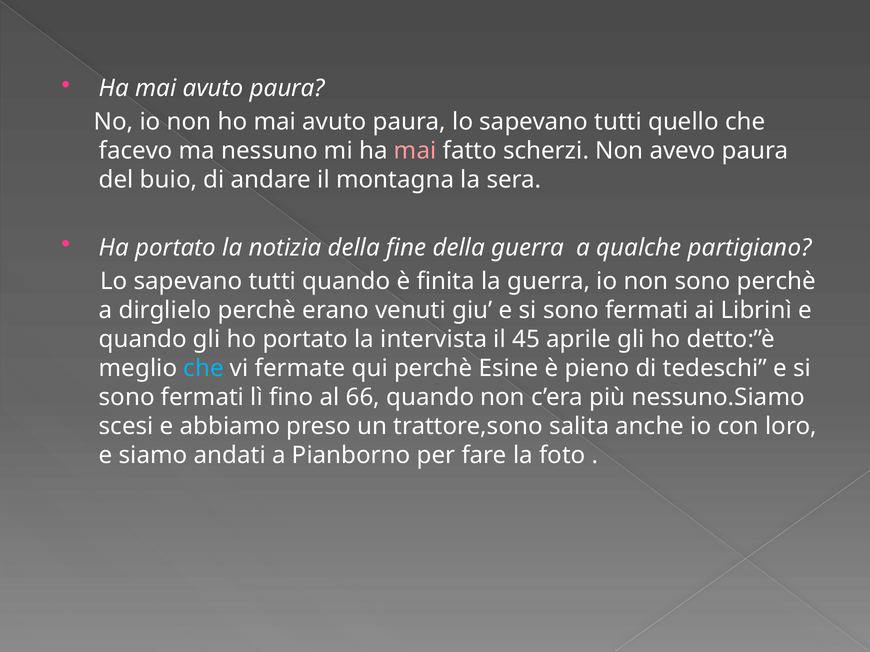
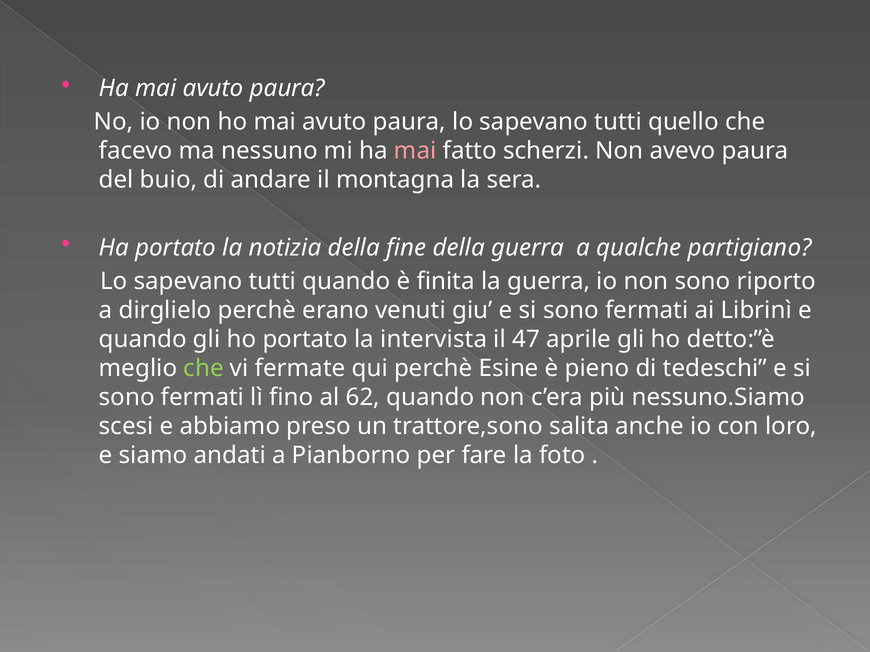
sono perchè: perchè -> riporto
45: 45 -> 47
che at (204, 369) colour: light blue -> light green
66: 66 -> 62
